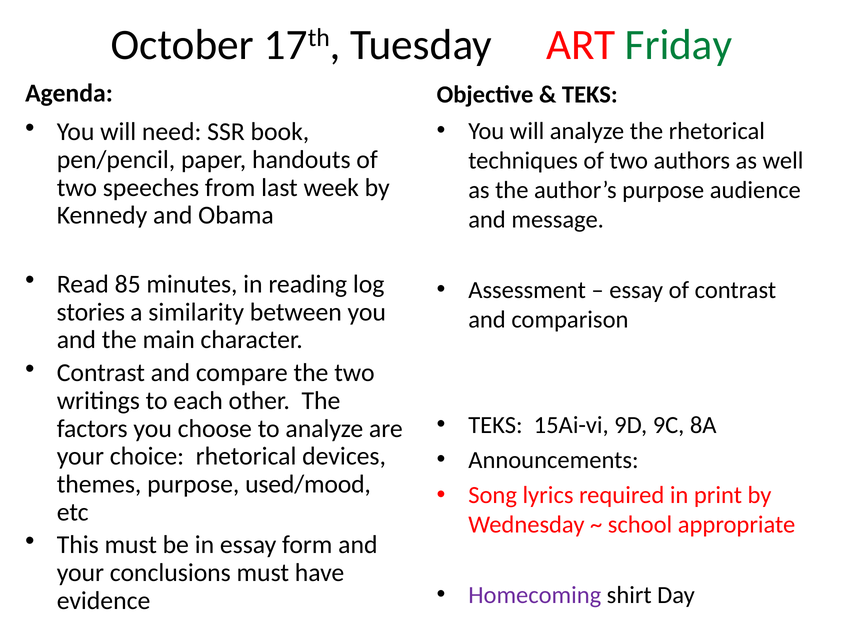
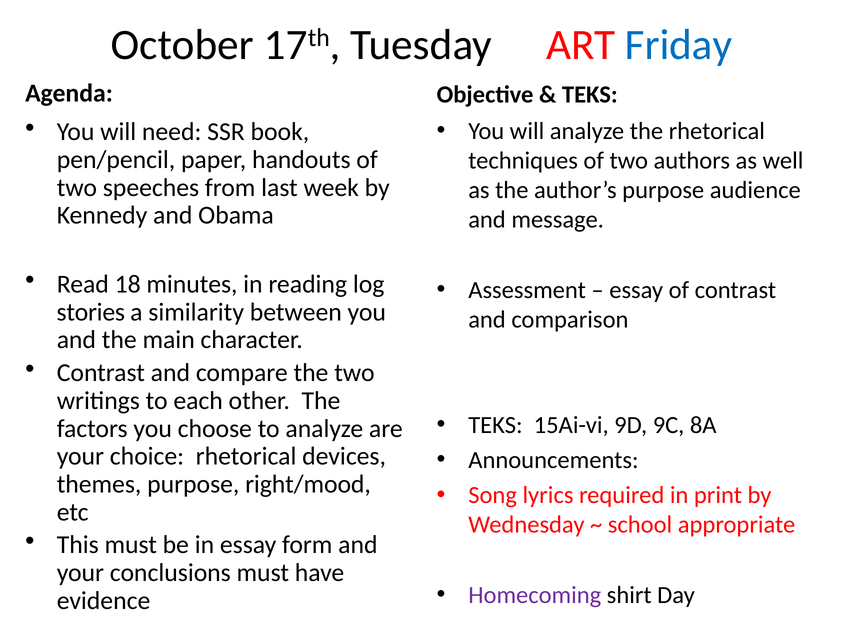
Friday colour: green -> blue
85: 85 -> 18
used/mood: used/mood -> right/mood
